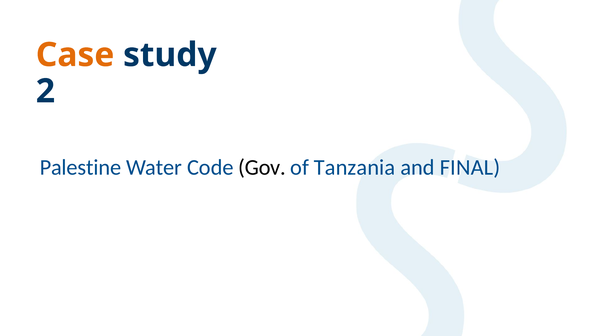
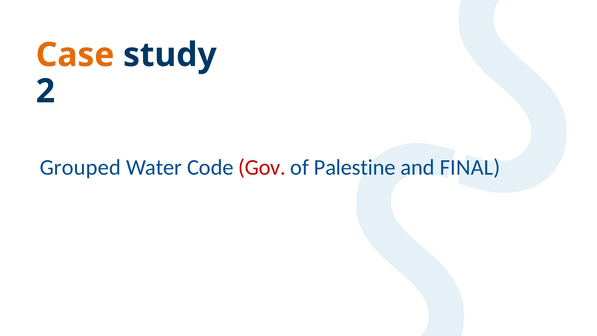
Palestine: Palestine -> Grouped
Gov colour: black -> red
Tanzania: Tanzania -> Palestine
